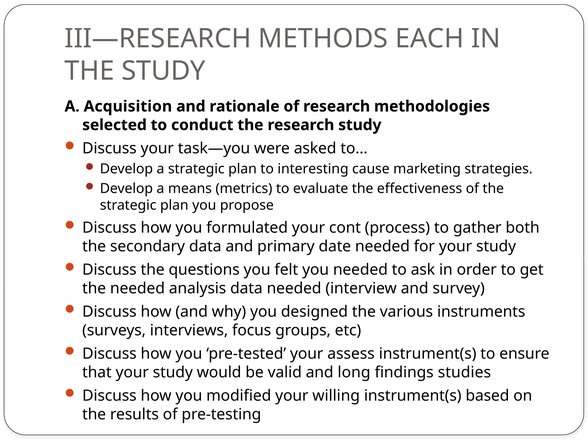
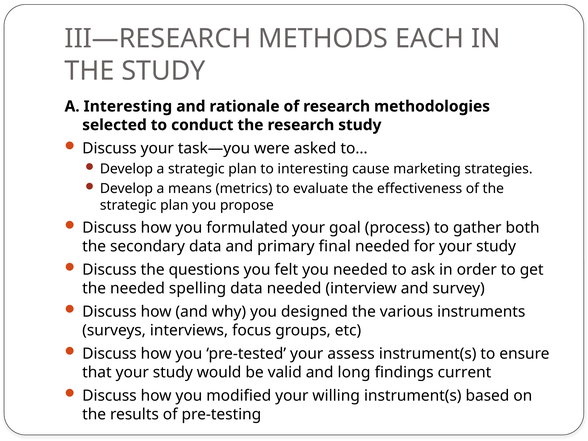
A Acquisition: Acquisition -> Interesting
cont: cont -> goal
date: date -> final
analysis: analysis -> spelling
studies: studies -> current
